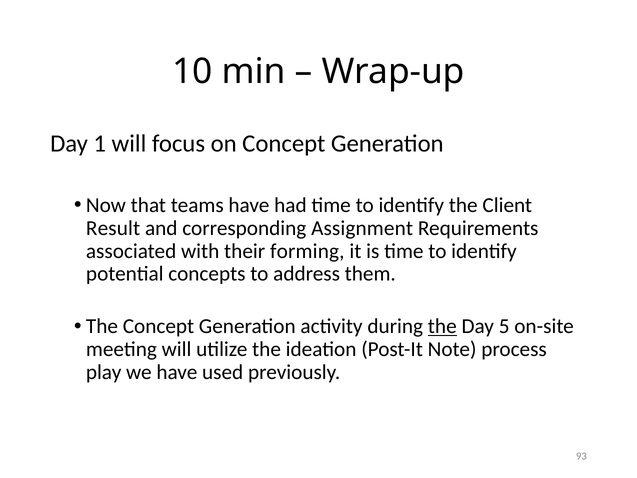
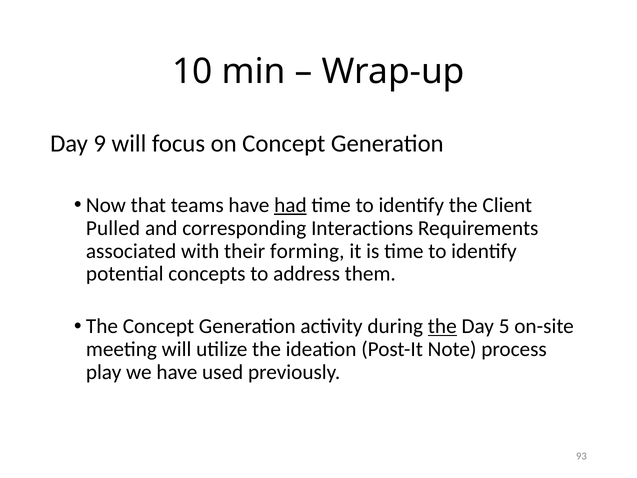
1: 1 -> 9
had underline: none -> present
Result: Result -> Pulled
Assignment: Assignment -> Interactions
